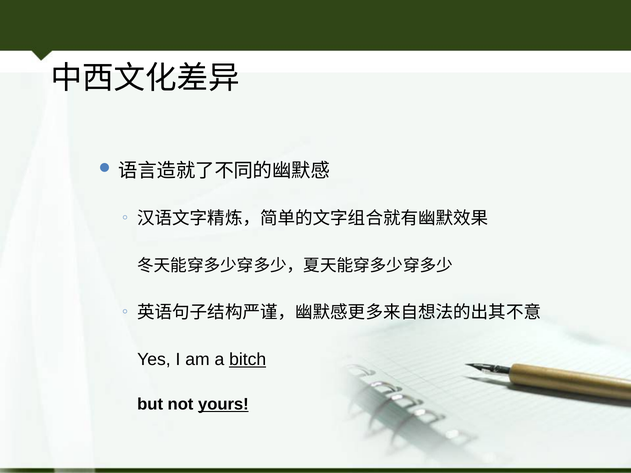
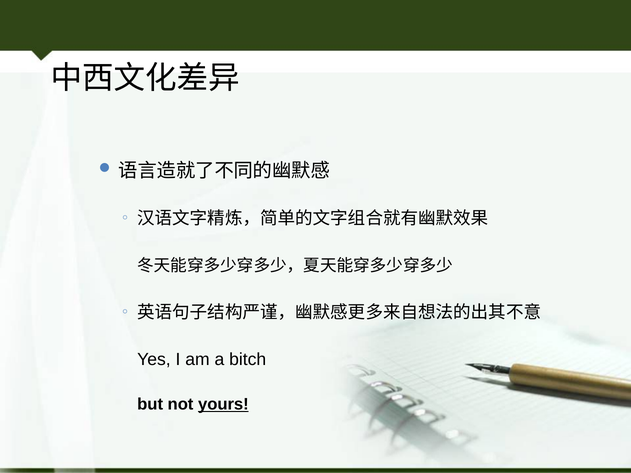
bitch underline: present -> none
